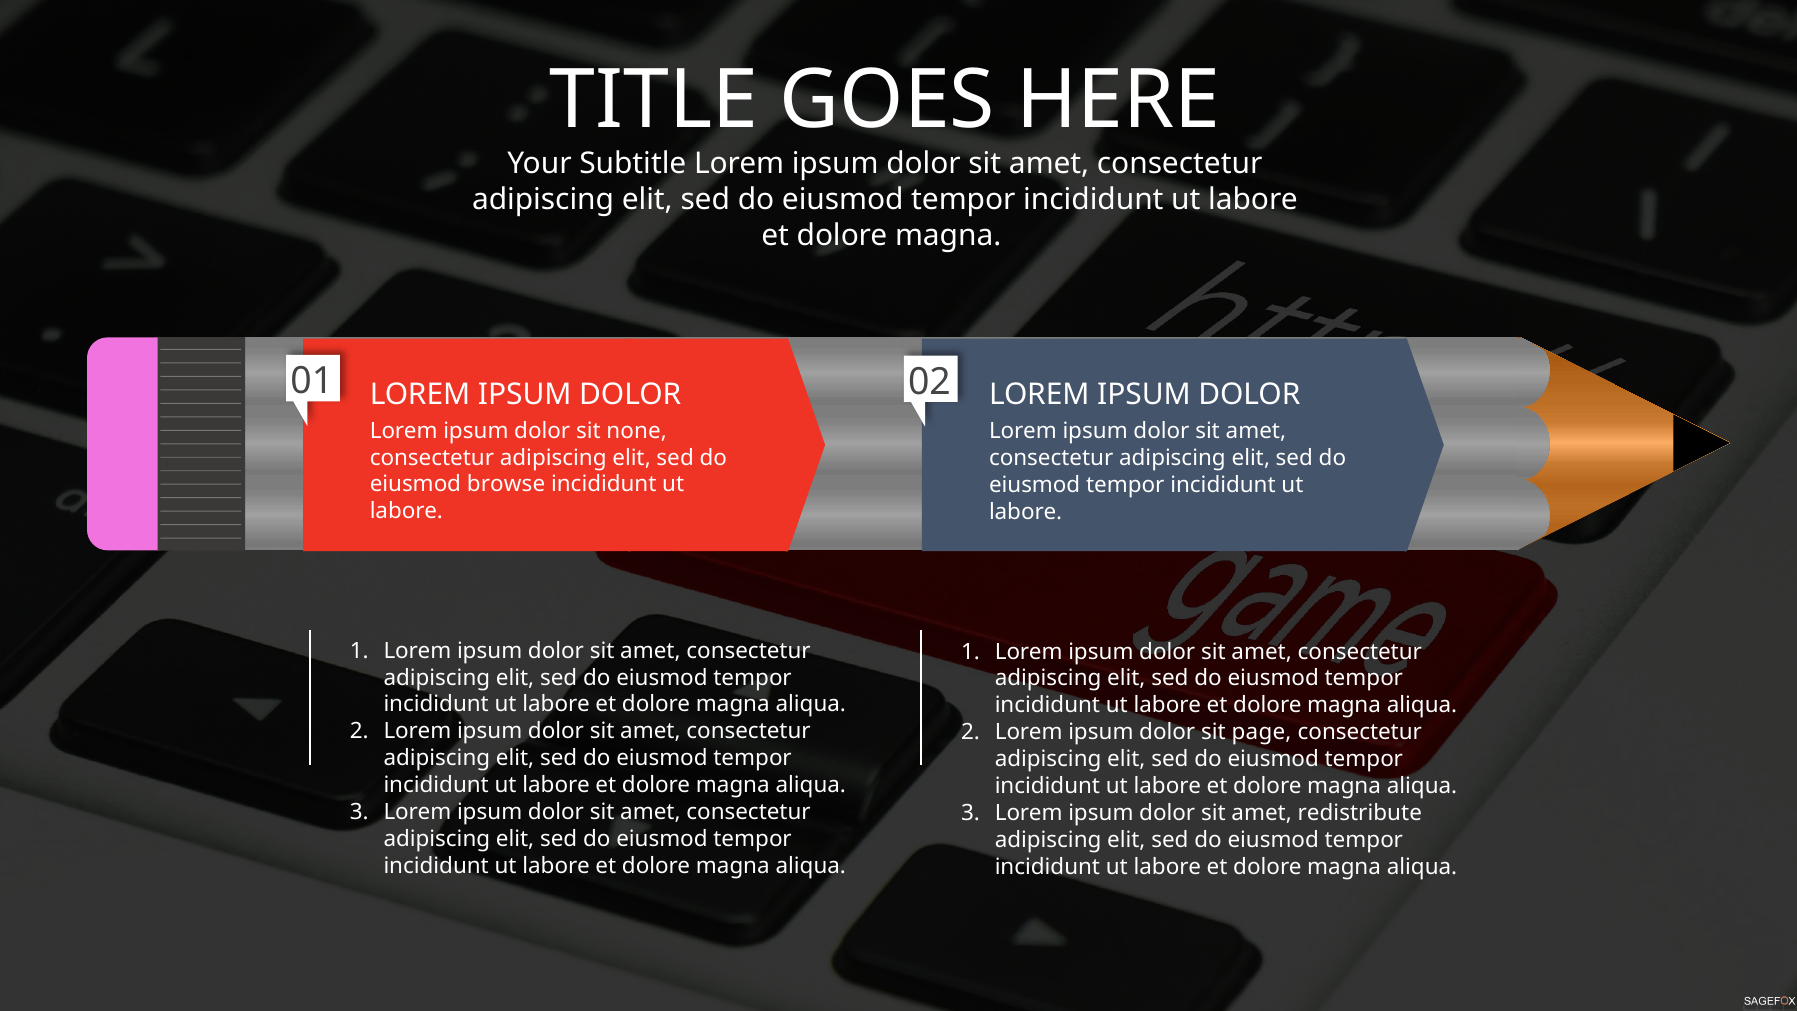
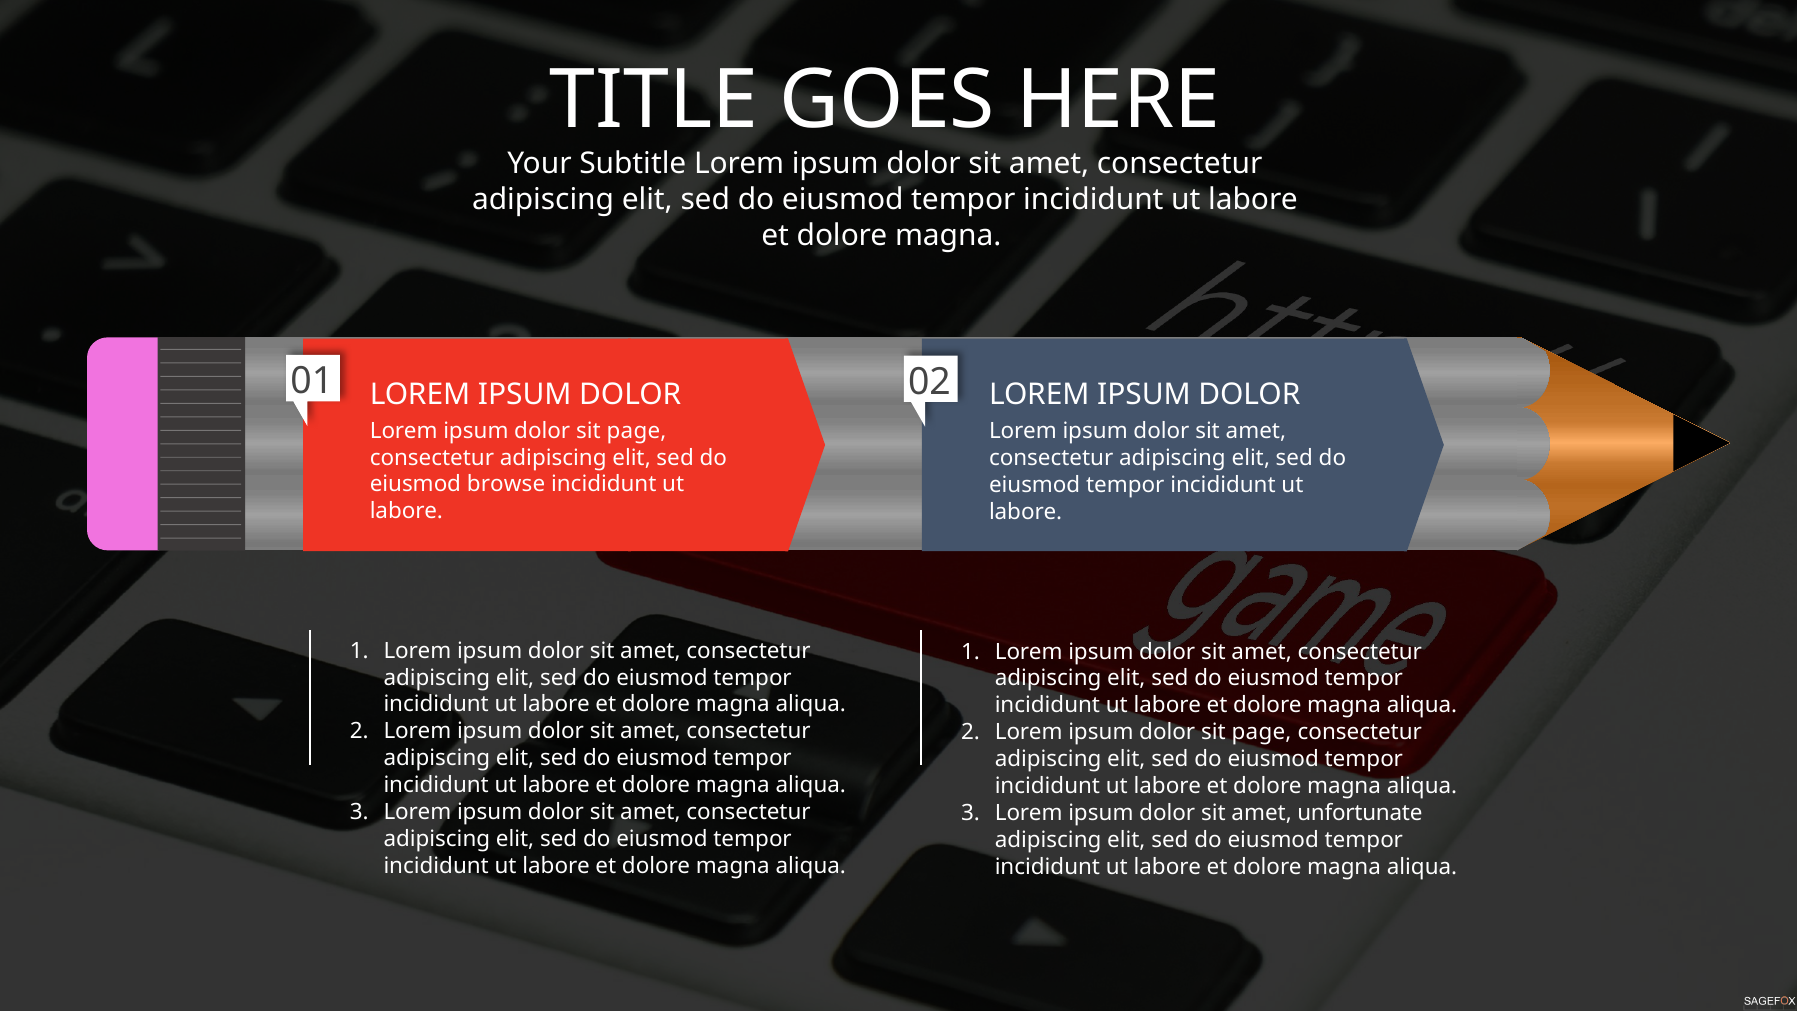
none at (637, 431): none -> page
redistribute: redistribute -> unfortunate
